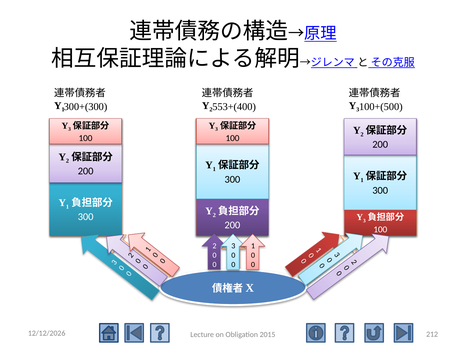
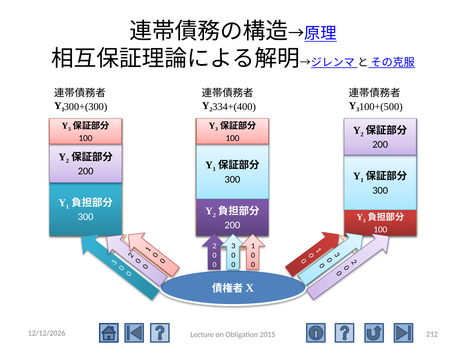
553+(400: 553+(400 -> 334+(400
